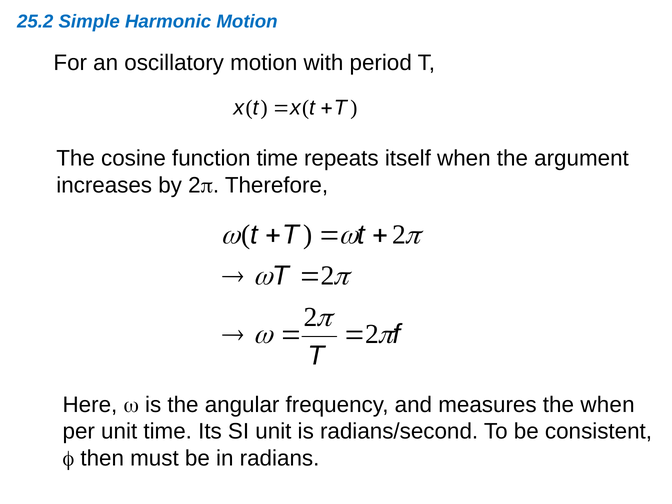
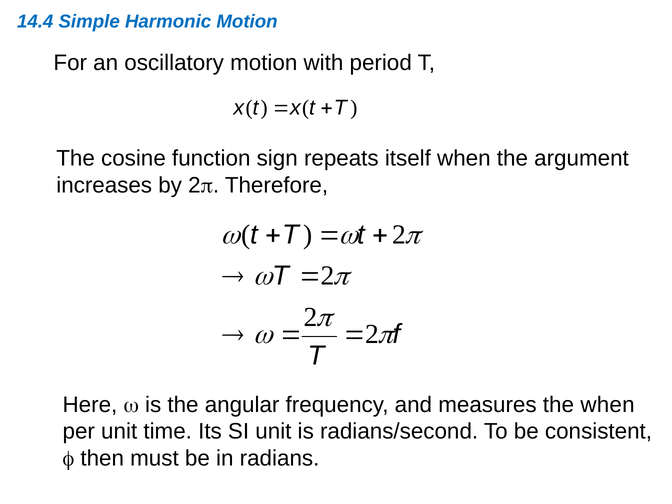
25.2: 25.2 -> 14.4
function time: time -> sign
